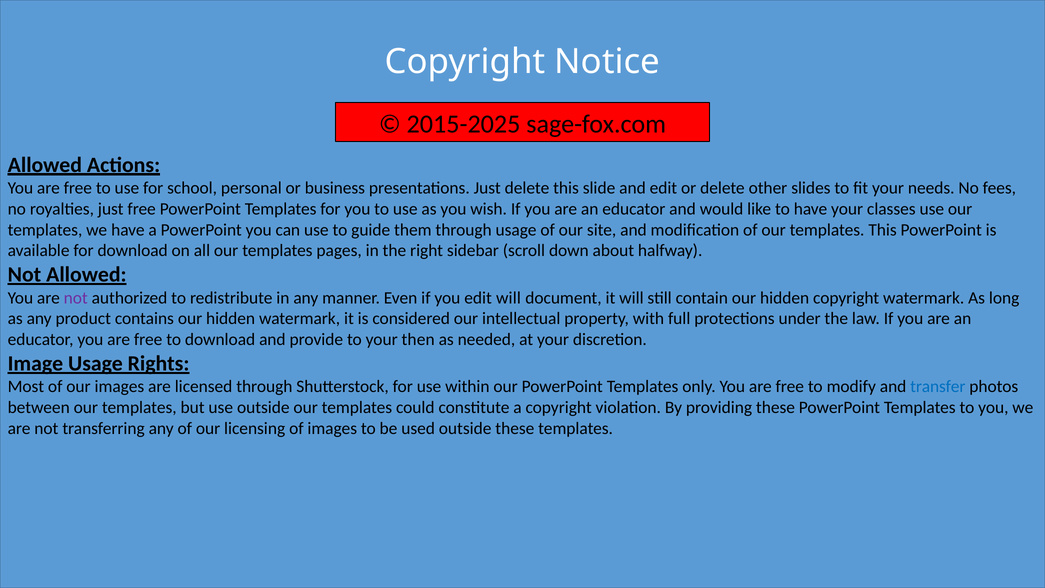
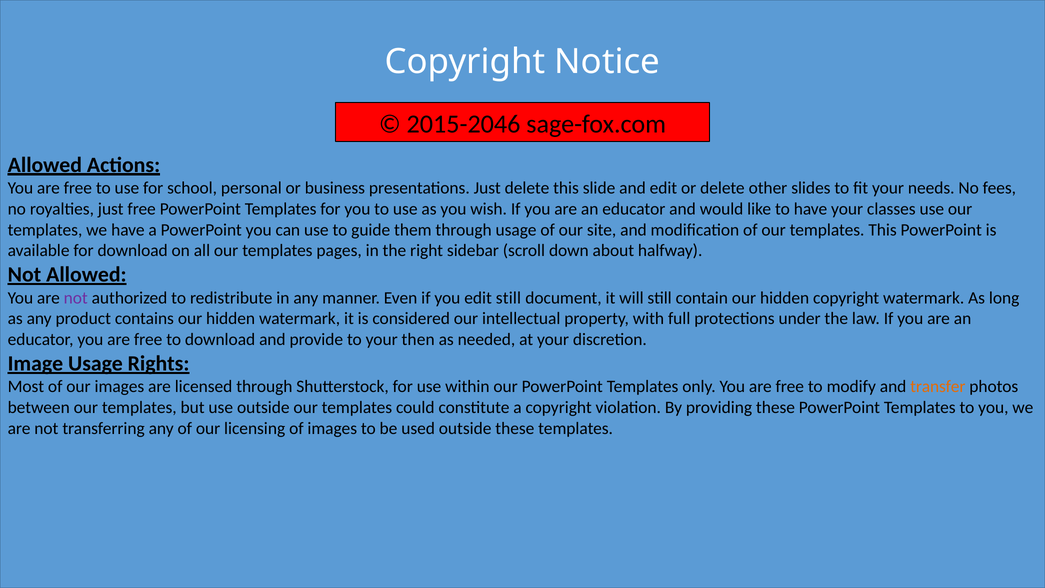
2015-2025: 2015-2025 -> 2015-2046
edit will: will -> still
transfer colour: blue -> orange
